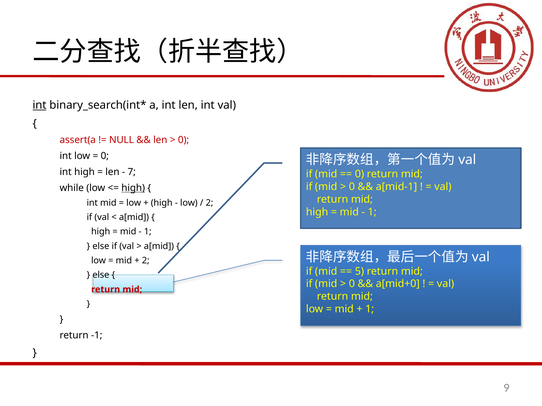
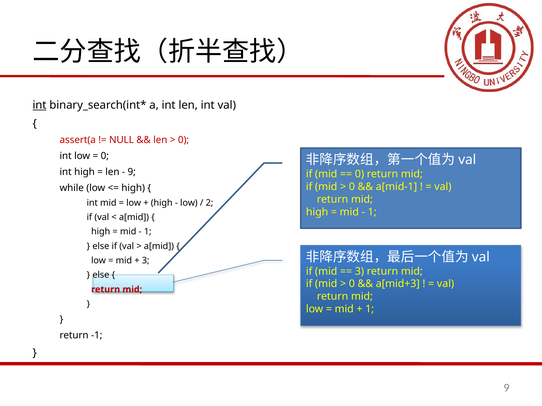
7 at (132, 172): 7 -> 9
high at (133, 188) underline: present -> none
2 at (146, 261): 2 -> 3
5 at (359, 272): 5 -> 3
a[mid+0: a[mid+0 -> a[mid+3
